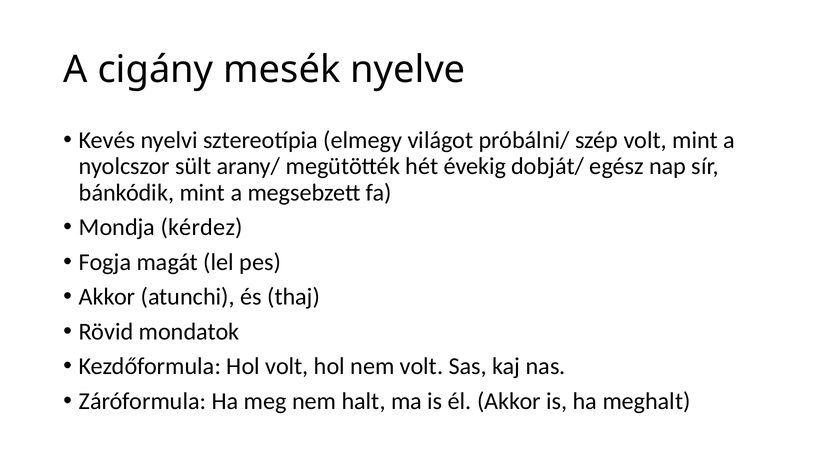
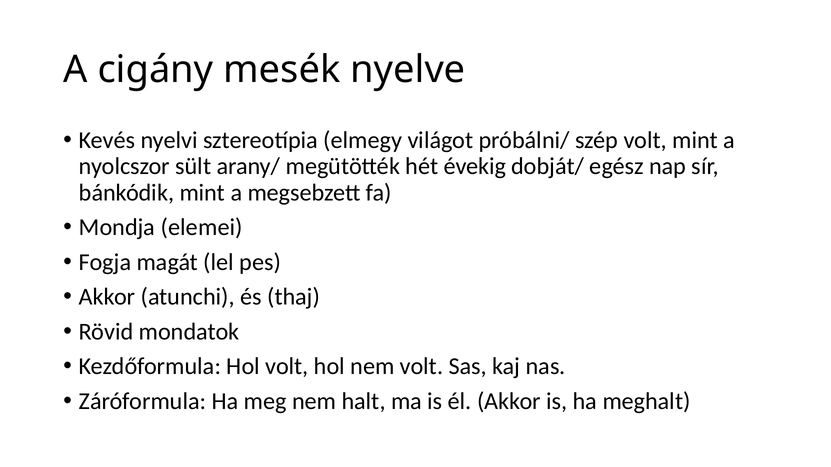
kérdez: kérdez -> elemei
